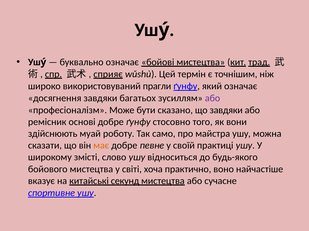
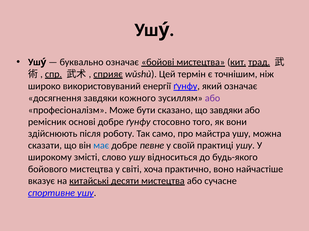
прагли: прагли -> енергії
багатьох: багатьох -> кожного
муай: муай -> після
має colour: orange -> blue
секунд: секунд -> десяти
